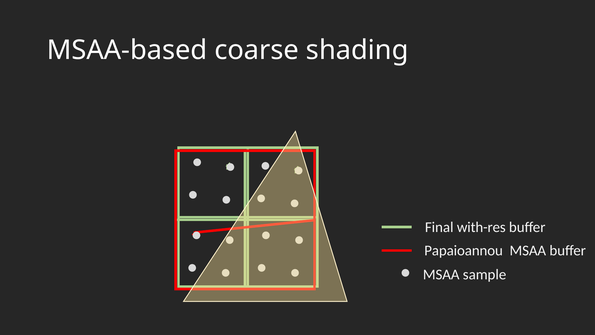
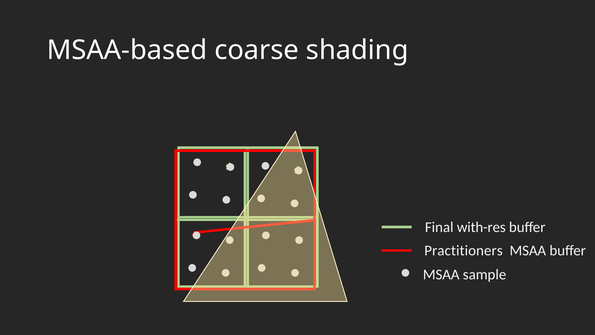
Papaioannou: Papaioannou -> Practitioners
